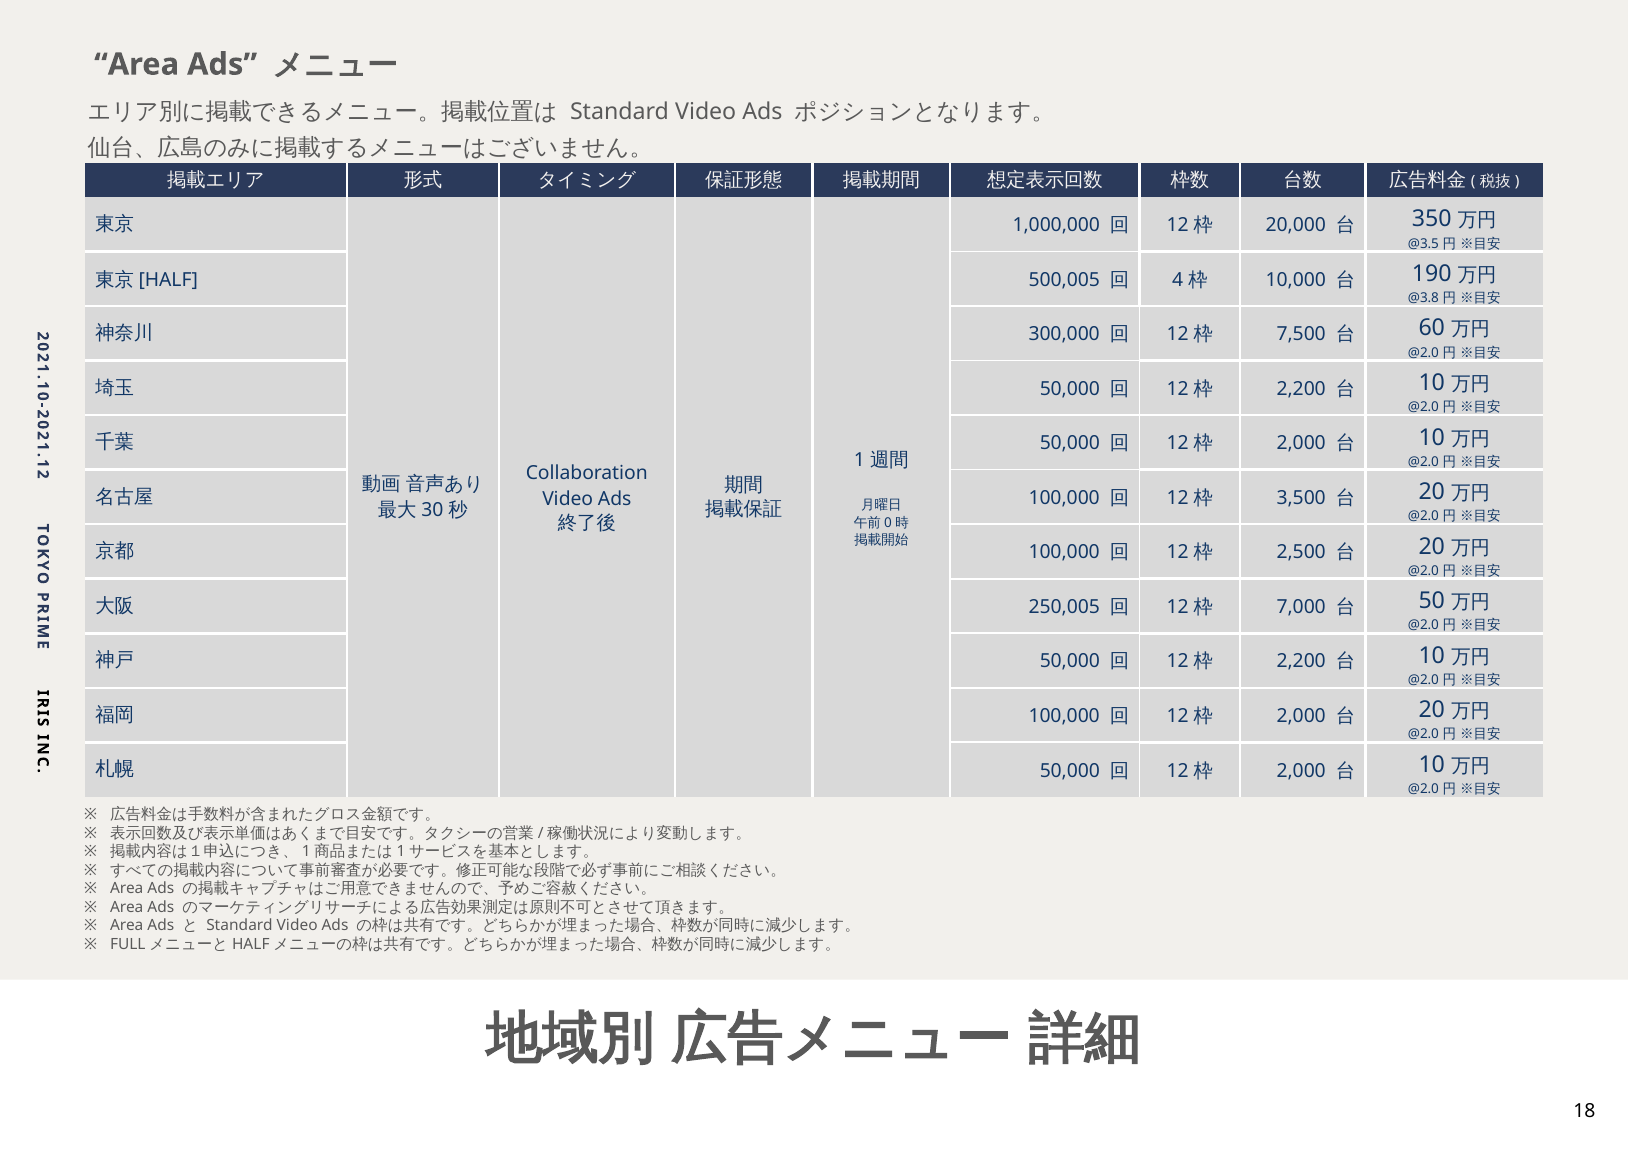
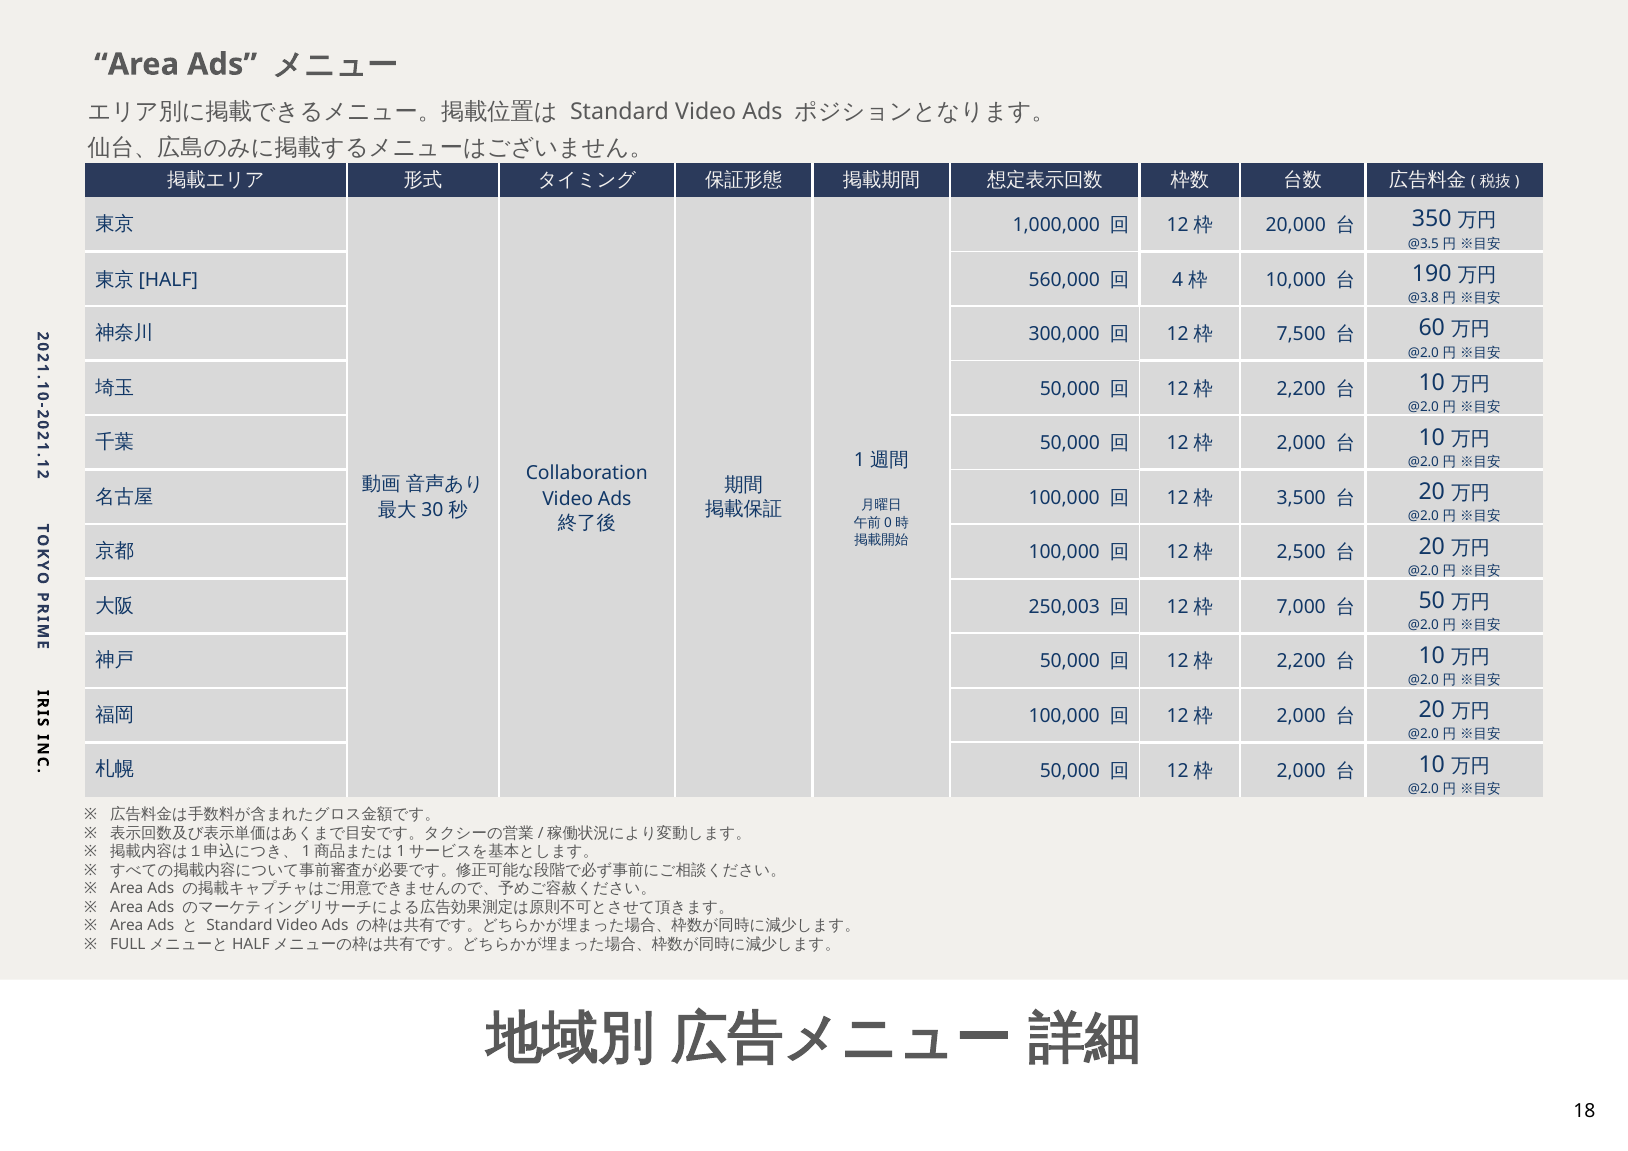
500,005: 500,005 -> 560,000
250,005: 250,005 -> 250,003
